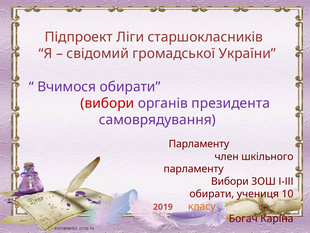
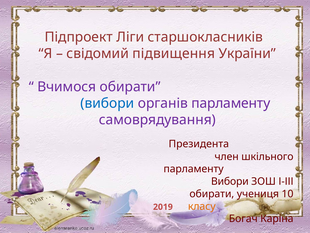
громадської: громадської -> підвищення
вибори at (107, 103) colour: red -> blue
органів президента: президента -> парламенту
Парламенту at (199, 144): Парламенту -> Президента
